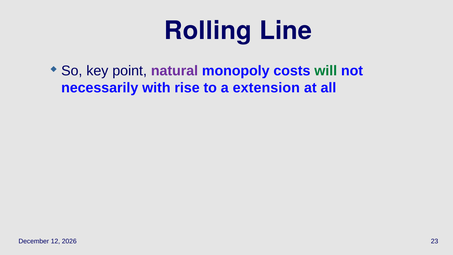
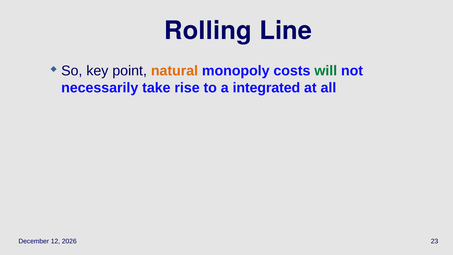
natural colour: purple -> orange
with: with -> take
extension: extension -> integrated
